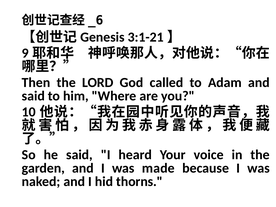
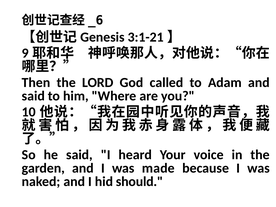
thorns: thorns -> should
